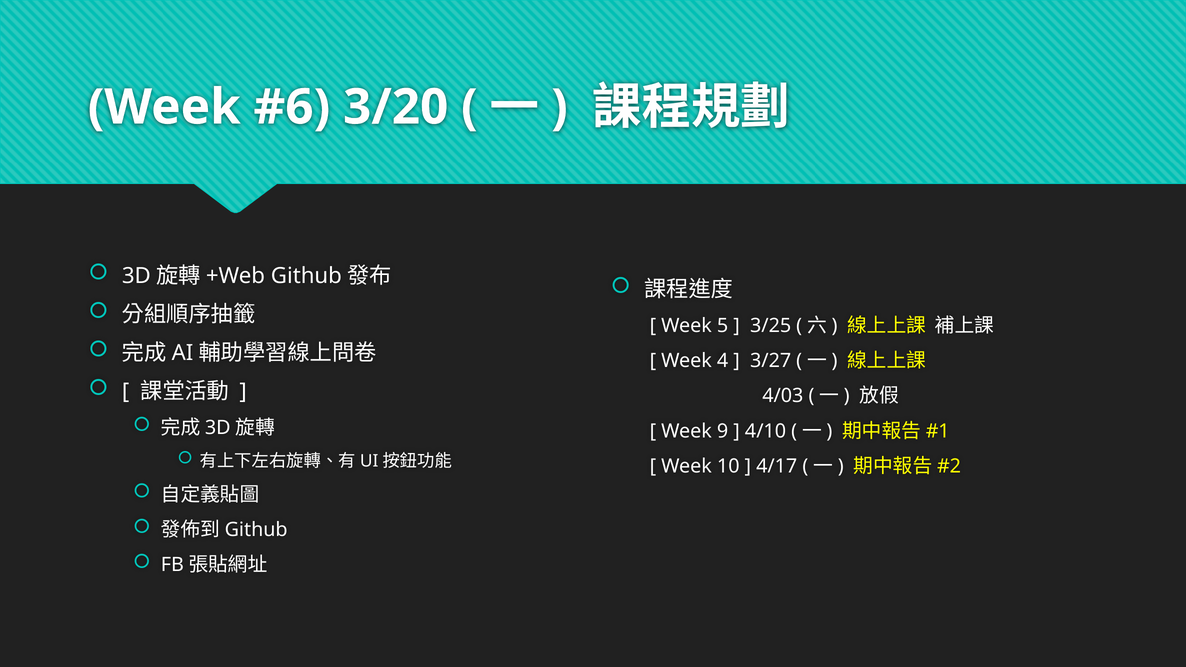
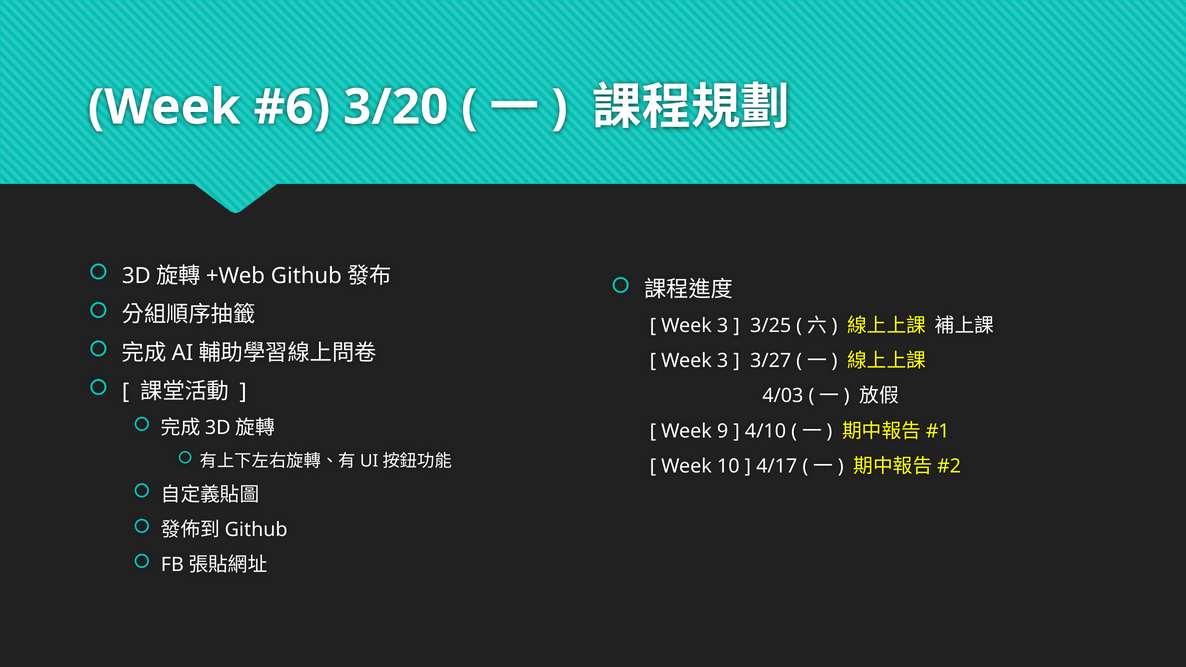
5 at (723, 326): 5 -> 3
4 at (723, 361): 4 -> 3
